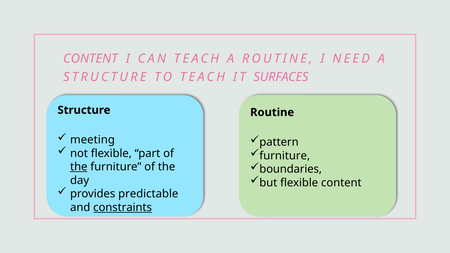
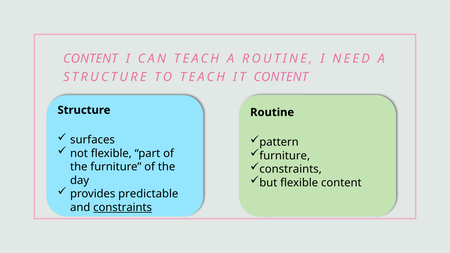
IT SURFACES: SURFACES -> CONTENT
meeting: meeting -> surfaces
boundaries at (291, 169): boundaries -> constraints
the at (79, 167) underline: present -> none
